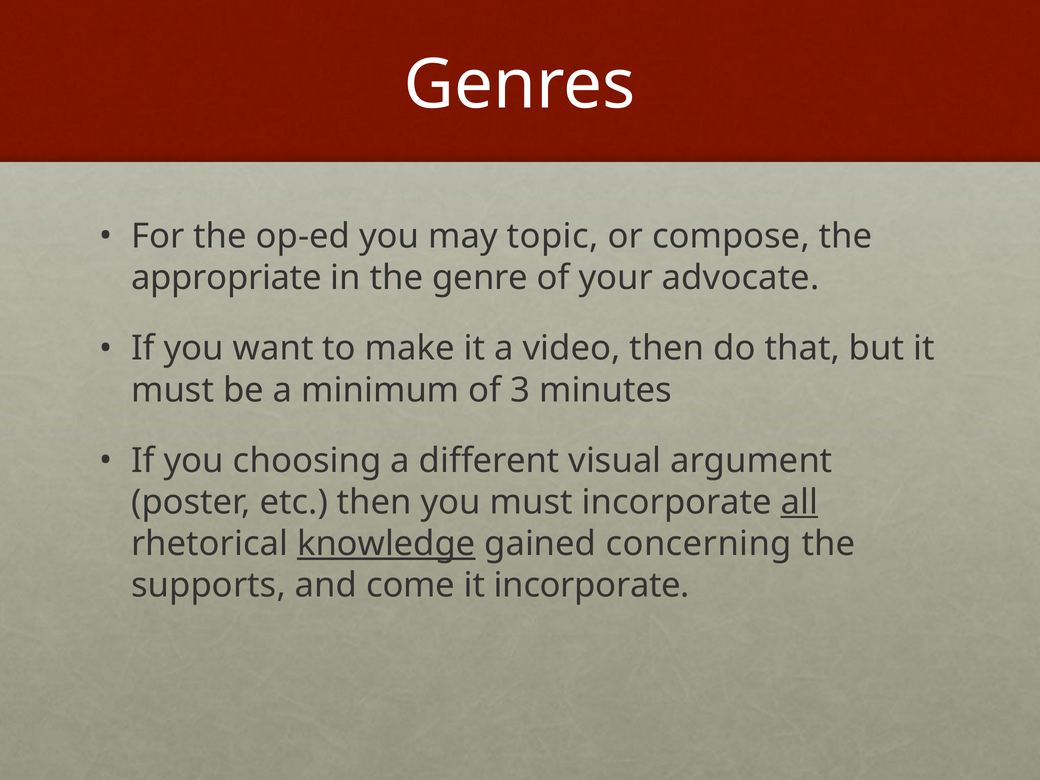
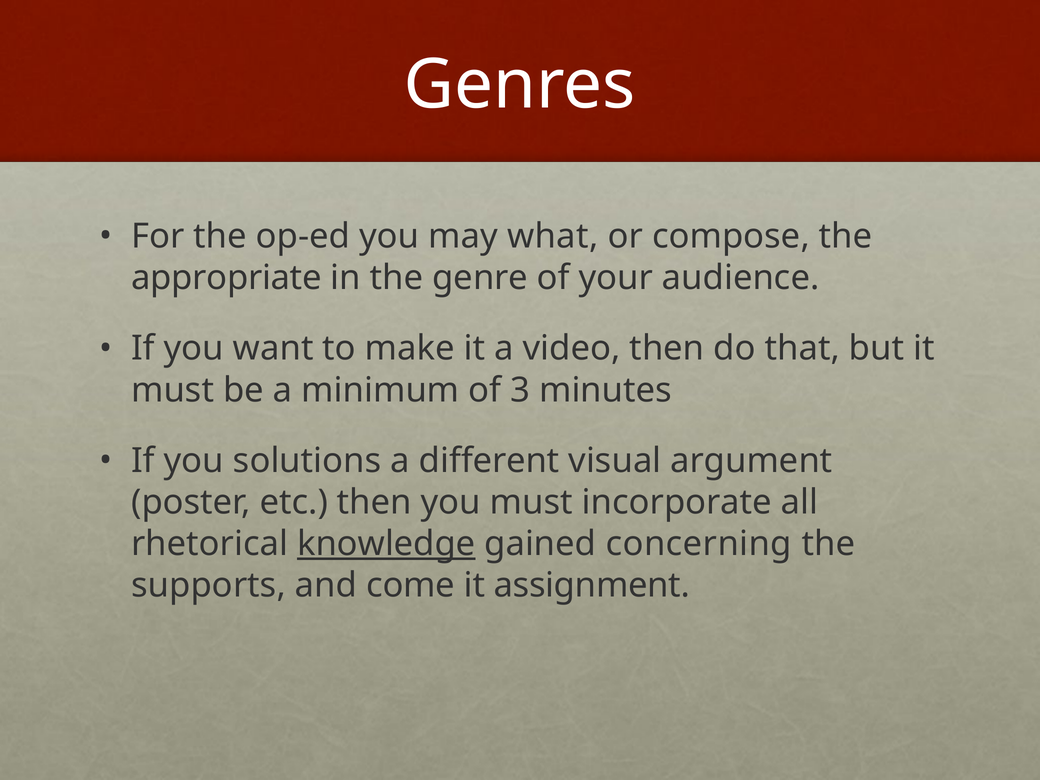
topic: topic -> what
advocate: advocate -> audience
choosing: choosing -> solutions
all underline: present -> none
it incorporate: incorporate -> assignment
